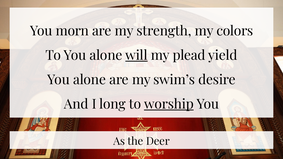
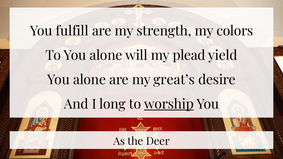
morn: morn -> fulfill
will underline: present -> none
swim’s: swim’s -> great’s
